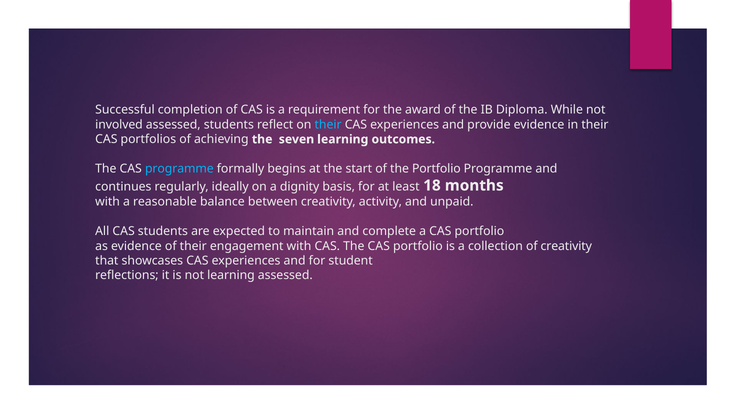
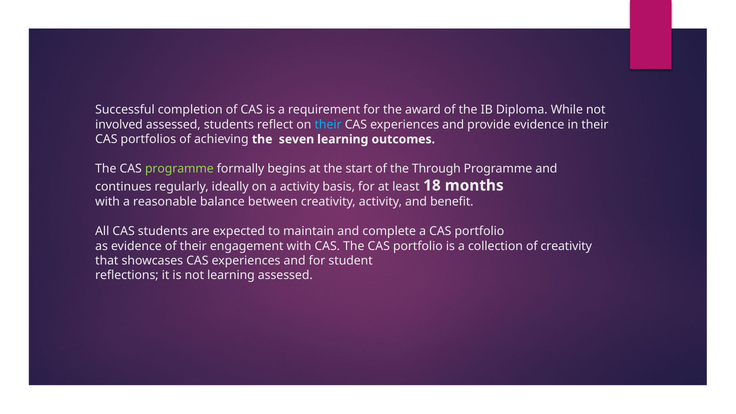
programme at (179, 169) colour: light blue -> light green
the Portfolio: Portfolio -> Through
a dignity: dignity -> activity
unpaid: unpaid -> benefit
